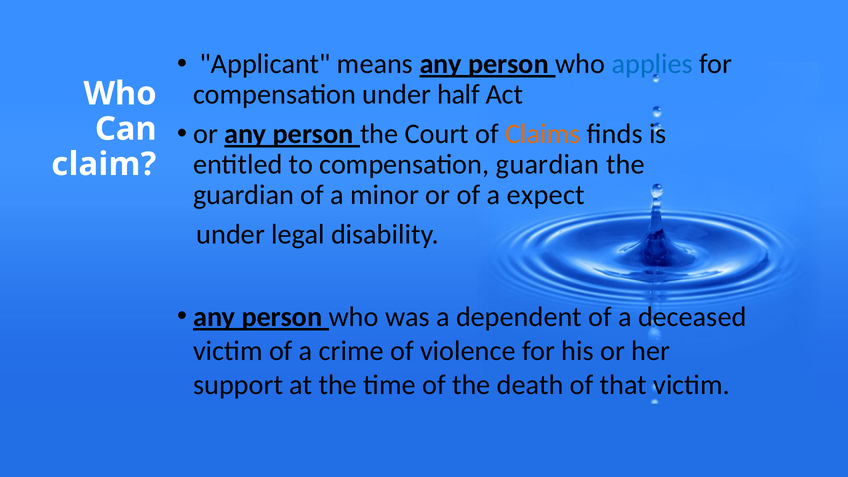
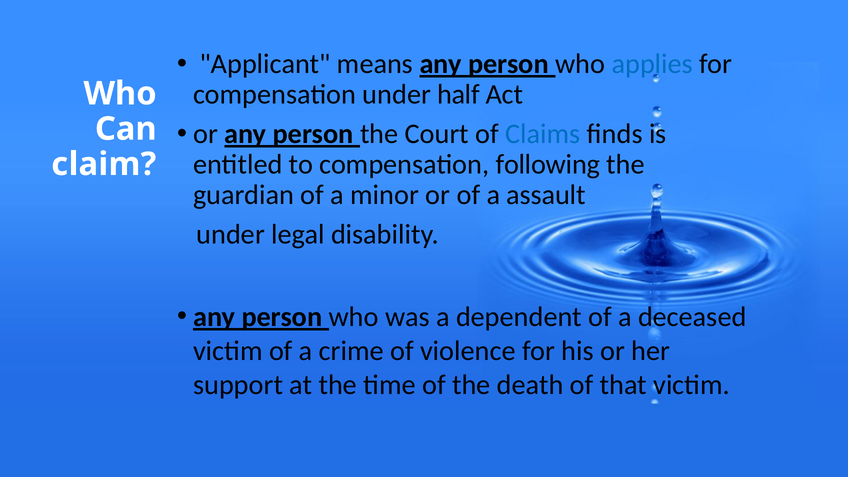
Claims colour: orange -> blue
compensation guardian: guardian -> following
expect: expect -> assault
